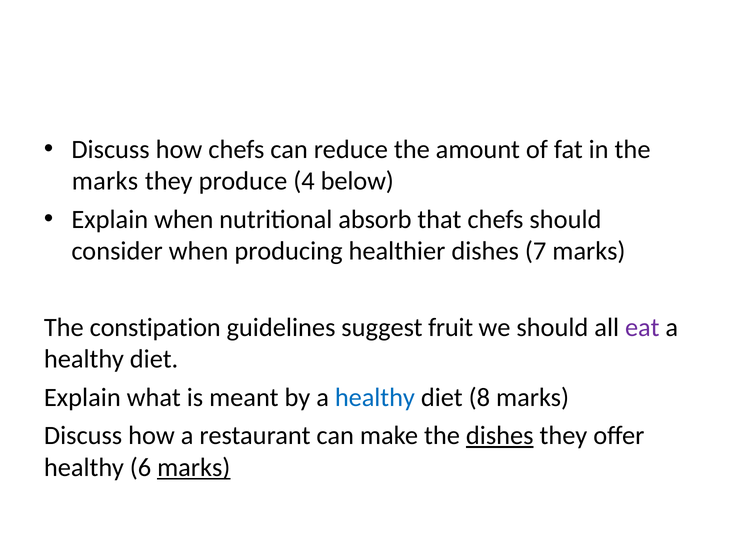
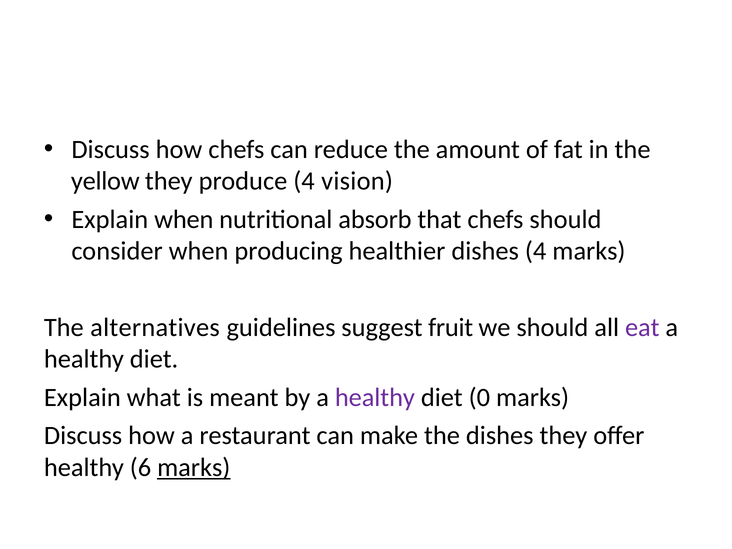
marks at (105, 181): marks -> yellow
below: below -> vision
dishes 7: 7 -> 4
constipation: constipation -> alternatives
healthy at (375, 397) colour: blue -> purple
8: 8 -> 0
dishes at (500, 436) underline: present -> none
